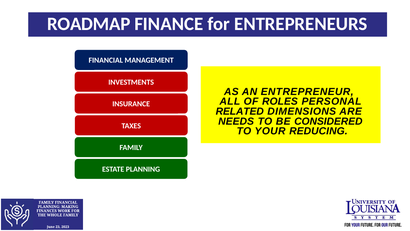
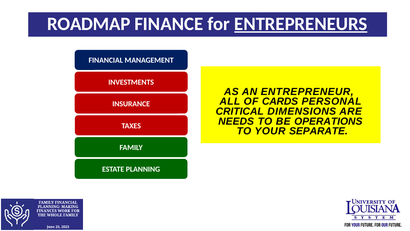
ENTREPRENEURS underline: none -> present
ROLES: ROLES -> CARDS
RELATED: RELATED -> CRITICAL
CONSIDERED: CONSIDERED -> OPERATIONS
REDUCING: REDUCING -> SEPARATE
